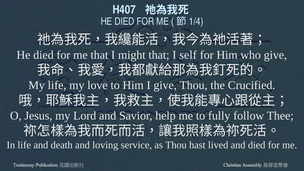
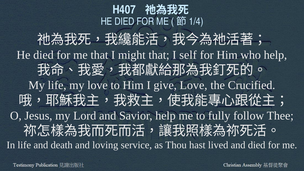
who give: give -> help
give Thou: Thou -> Love
